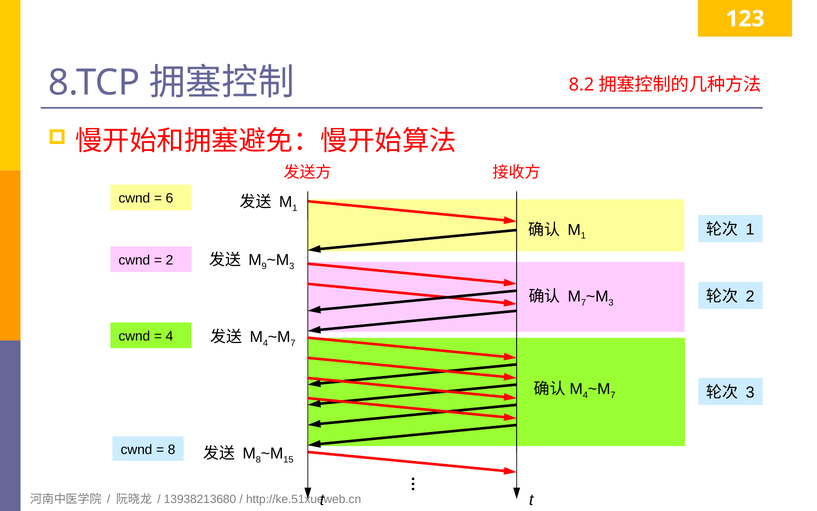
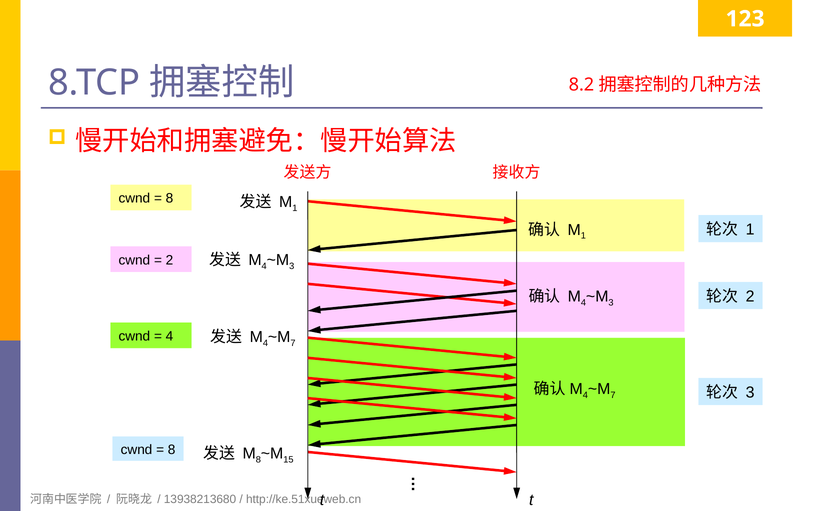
6 at (169, 198): 6 -> 8
9 at (264, 266): 9 -> 4
7 at (583, 303): 7 -> 4
